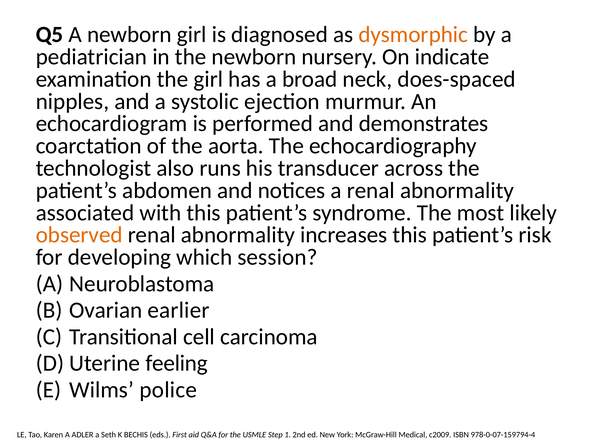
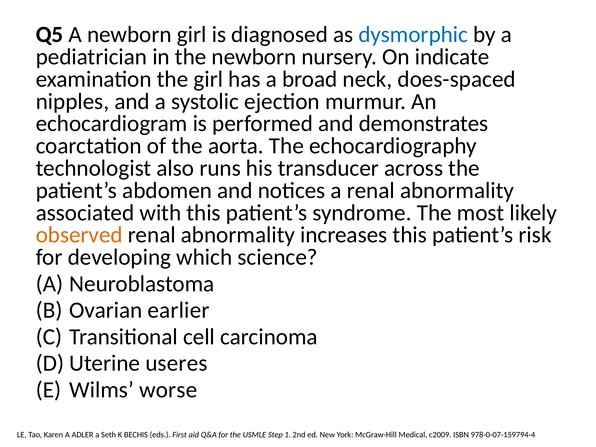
dysmorphic colour: orange -> blue
session: session -> science
feeling: feeling -> useres
police: police -> worse
